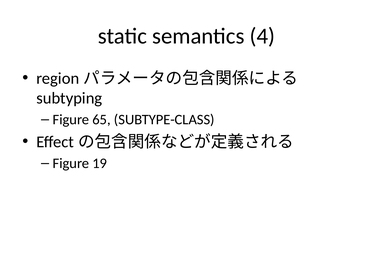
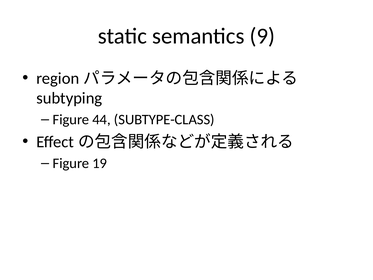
4: 4 -> 9
65: 65 -> 44
